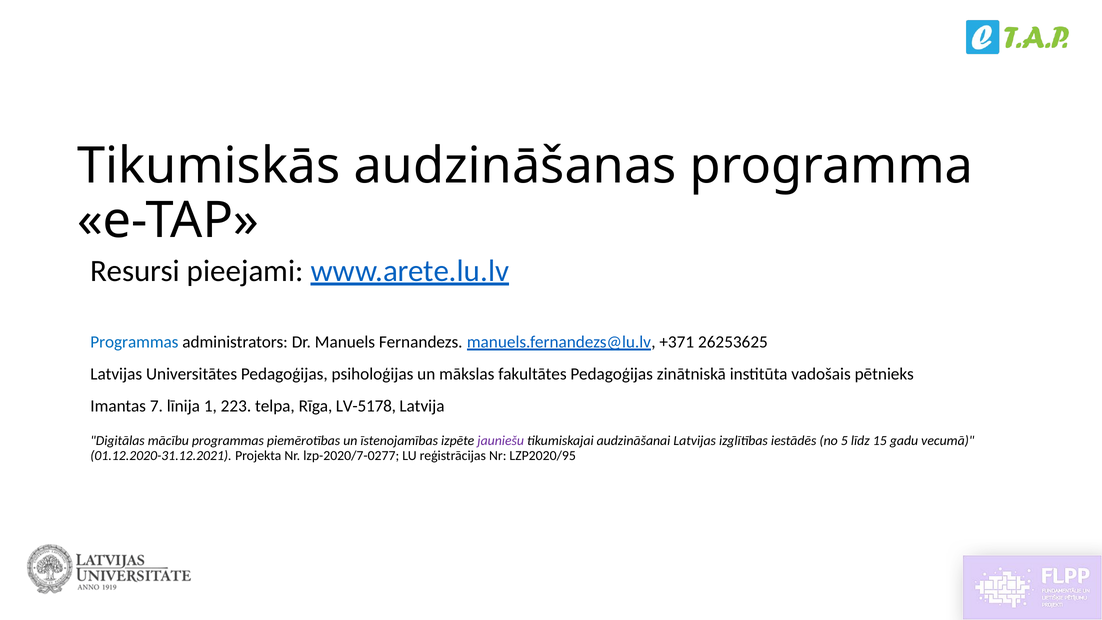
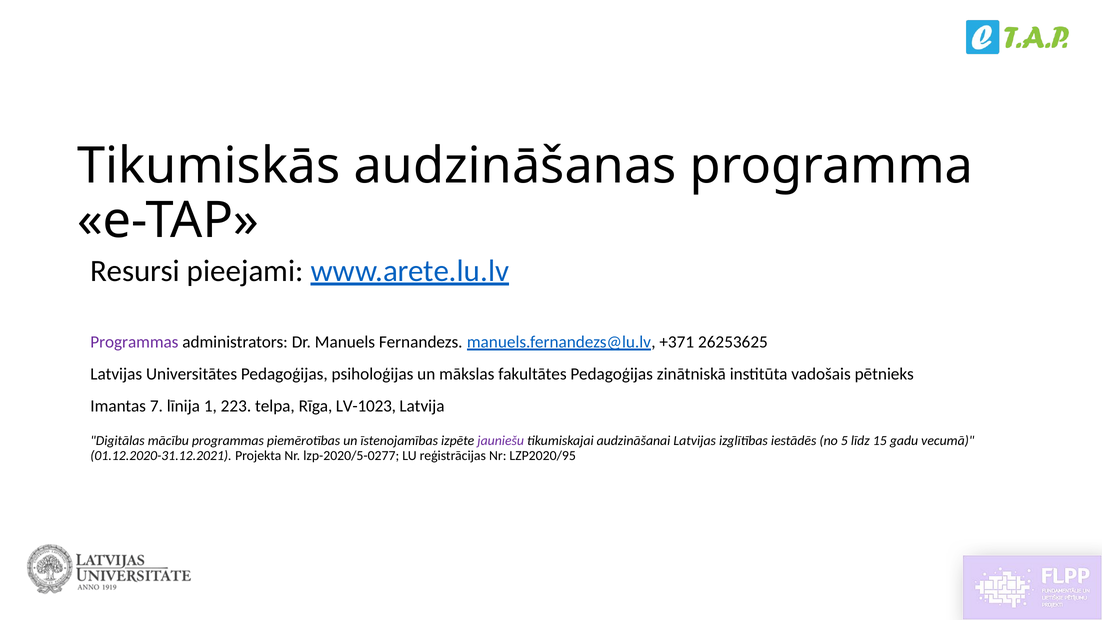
Programmas at (134, 342) colour: blue -> purple
LV-5178: LV-5178 -> LV-1023
lzp-2020/7-0277: lzp-2020/7-0277 -> lzp-2020/5-0277
